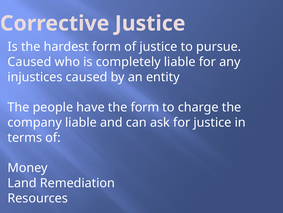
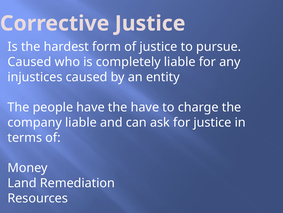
the form: form -> have
